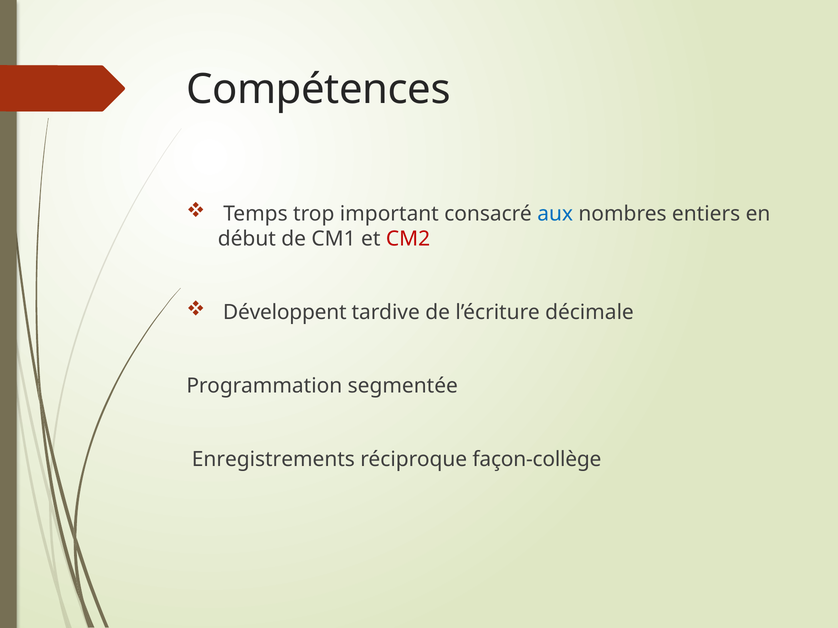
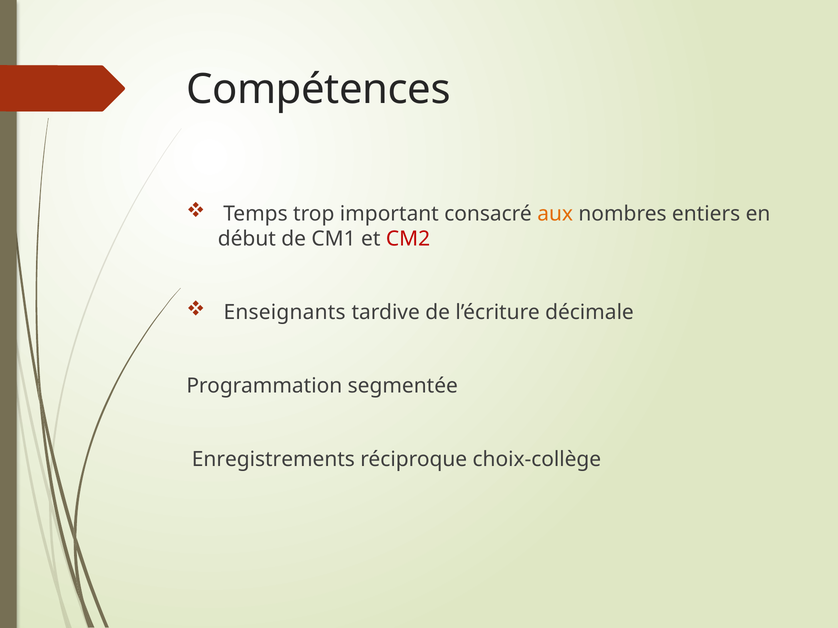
aux colour: blue -> orange
Développent: Développent -> Enseignants
façon-collège: façon-collège -> choix-collège
